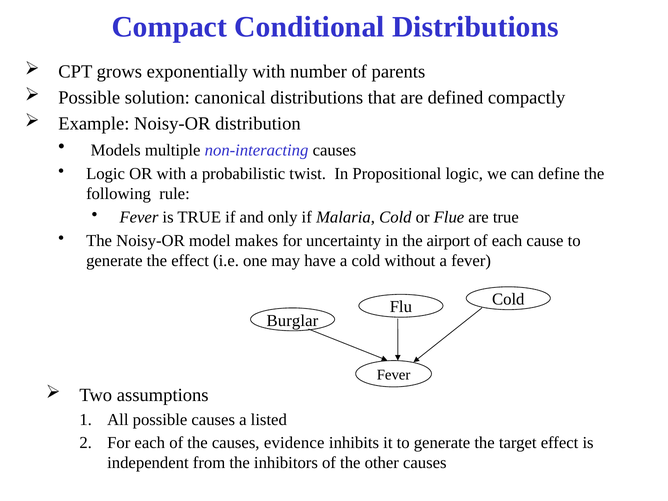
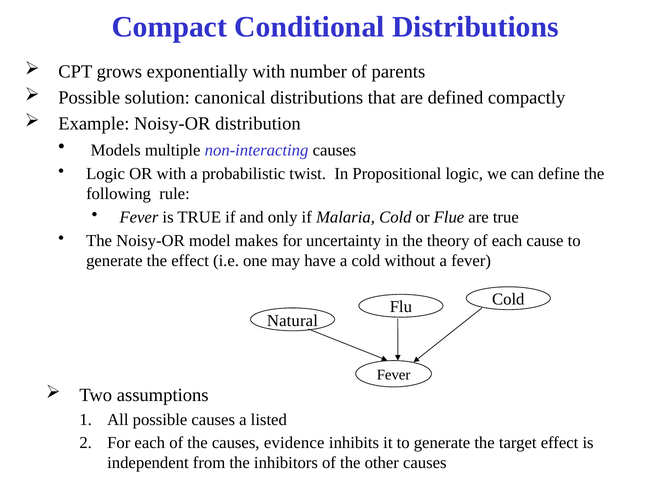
airport: airport -> theory
Burglar: Burglar -> Natural
